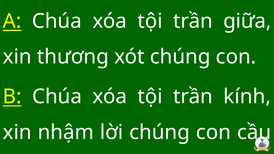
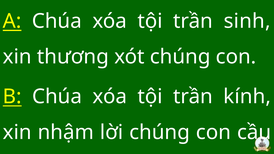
giữa: giữa -> sinh
